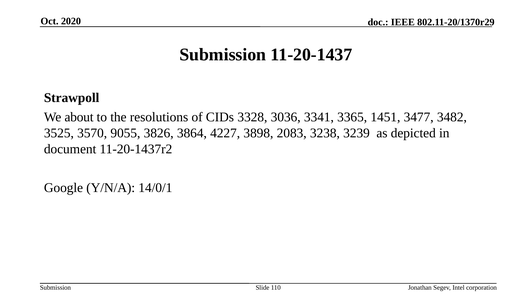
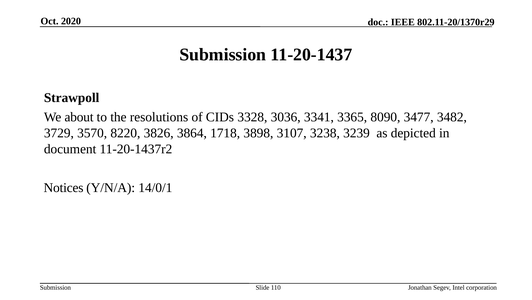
1451: 1451 -> 8090
3525: 3525 -> 3729
9055: 9055 -> 8220
4227: 4227 -> 1718
2083: 2083 -> 3107
Google: Google -> Notices
